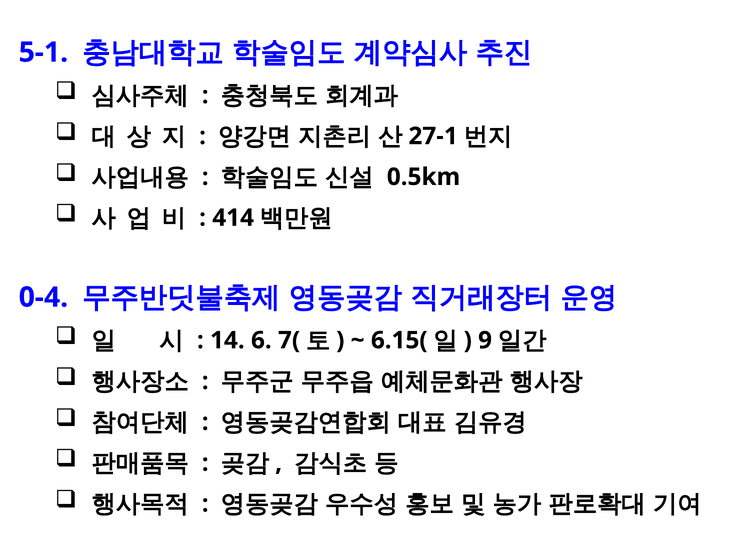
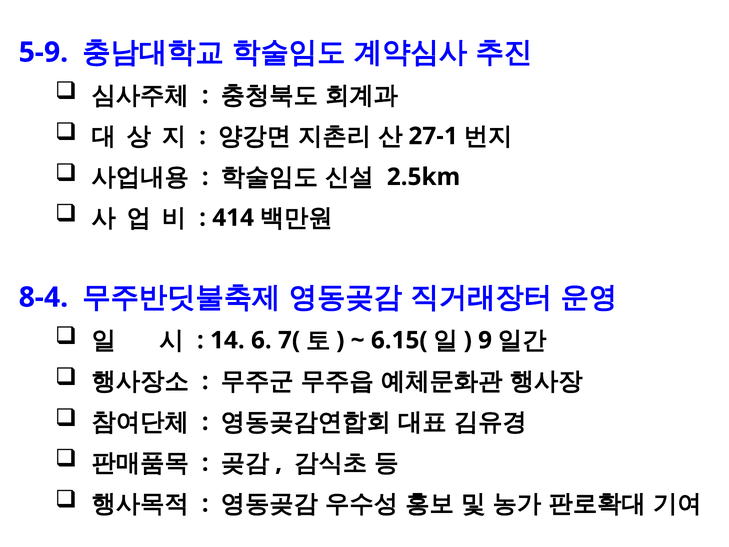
5-1: 5-1 -> 5-9
0.5km: 0.5km -> 2.5km
0-4: 0-4 -> 8-4
